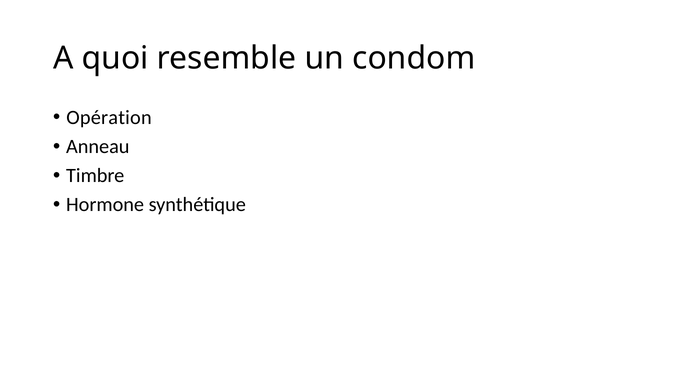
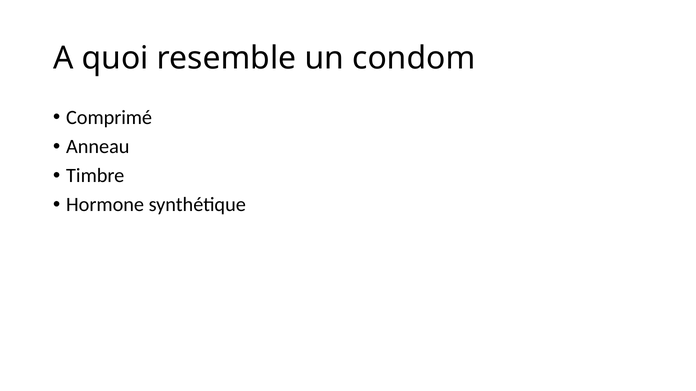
Opération: Opération -> Comprimé
